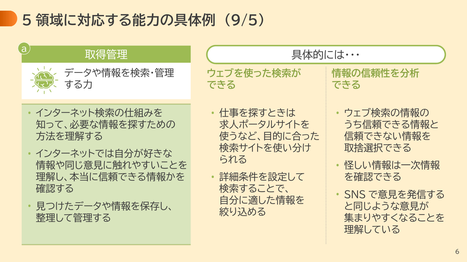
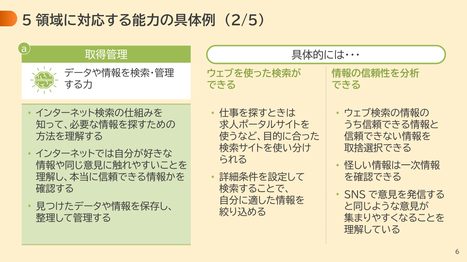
9/5: 9/5 -> 2/5
